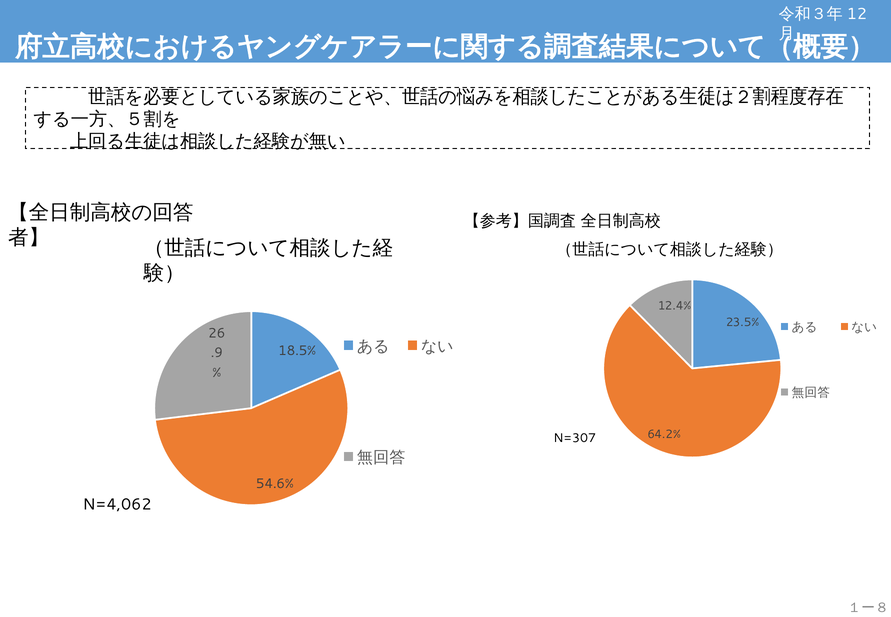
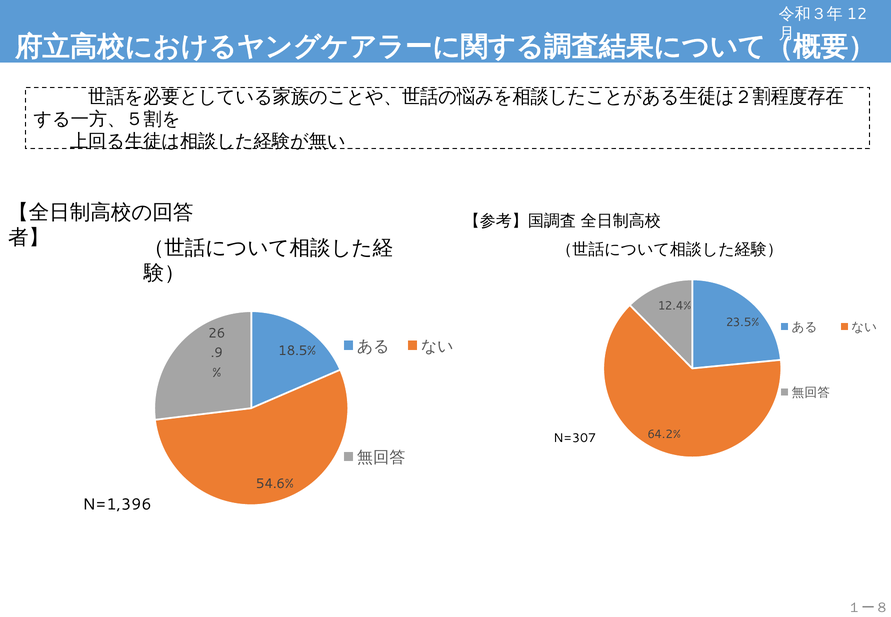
N=4,062: N=4,062 -> N=1,396
